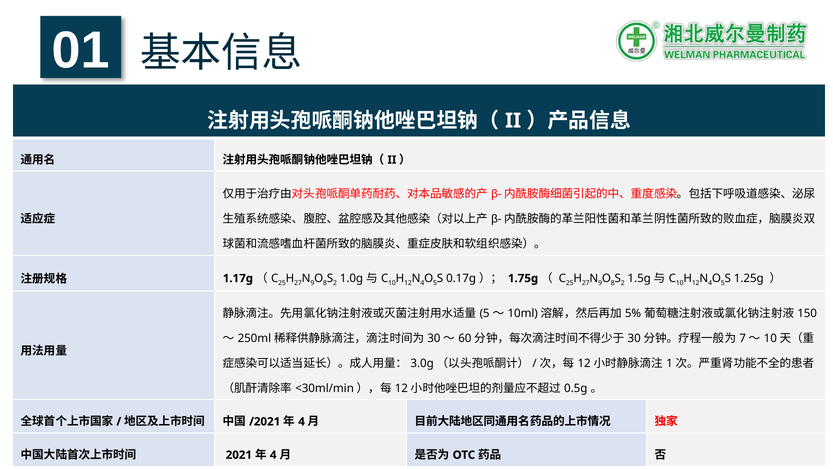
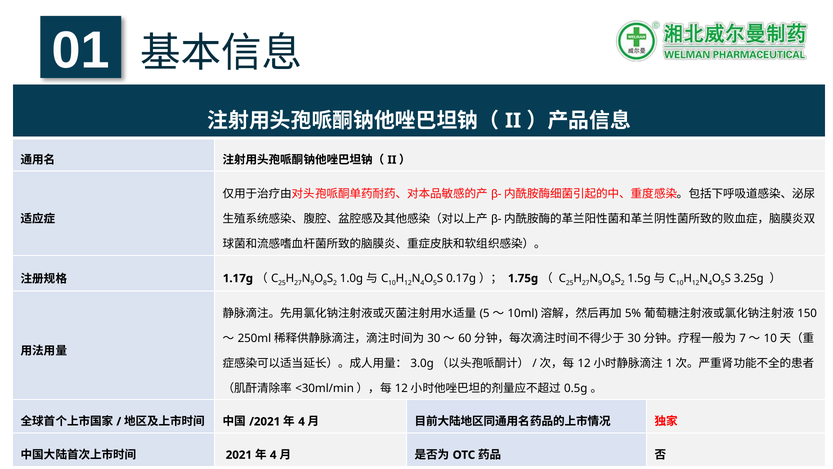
1.25g: 1.25g -> 3.25g
